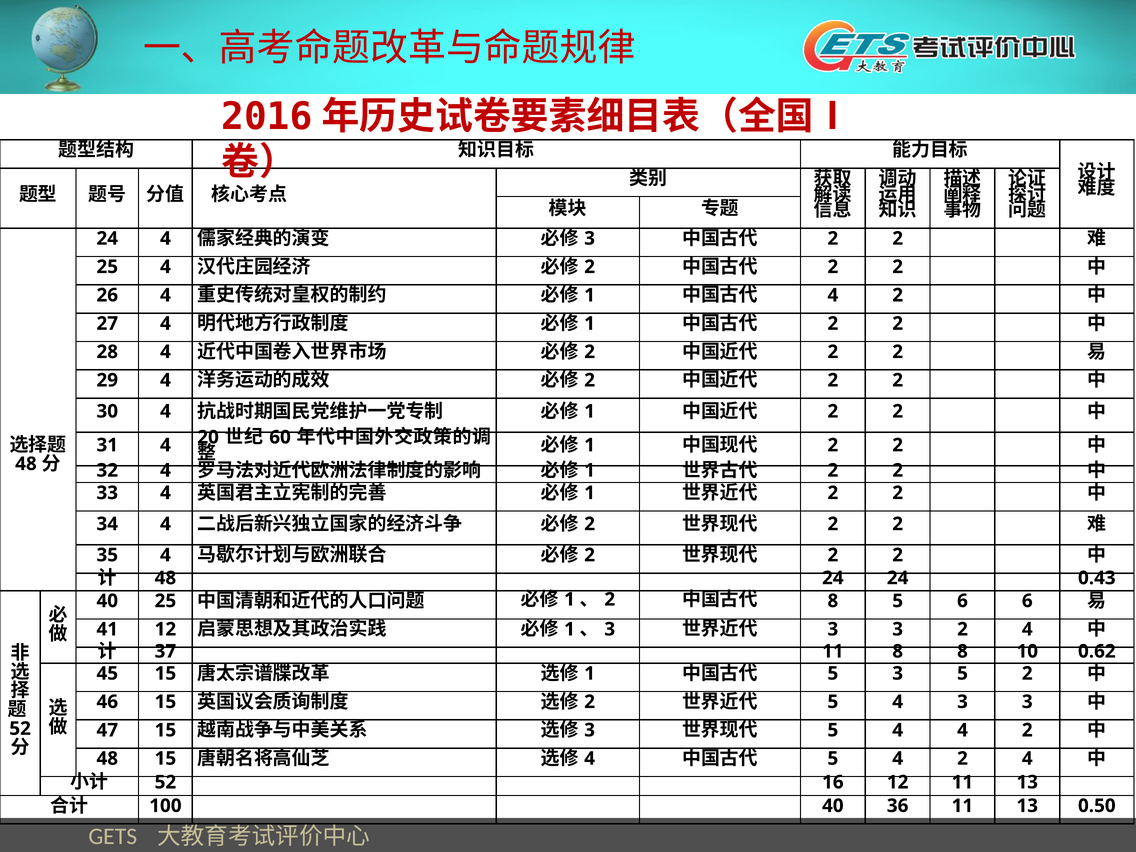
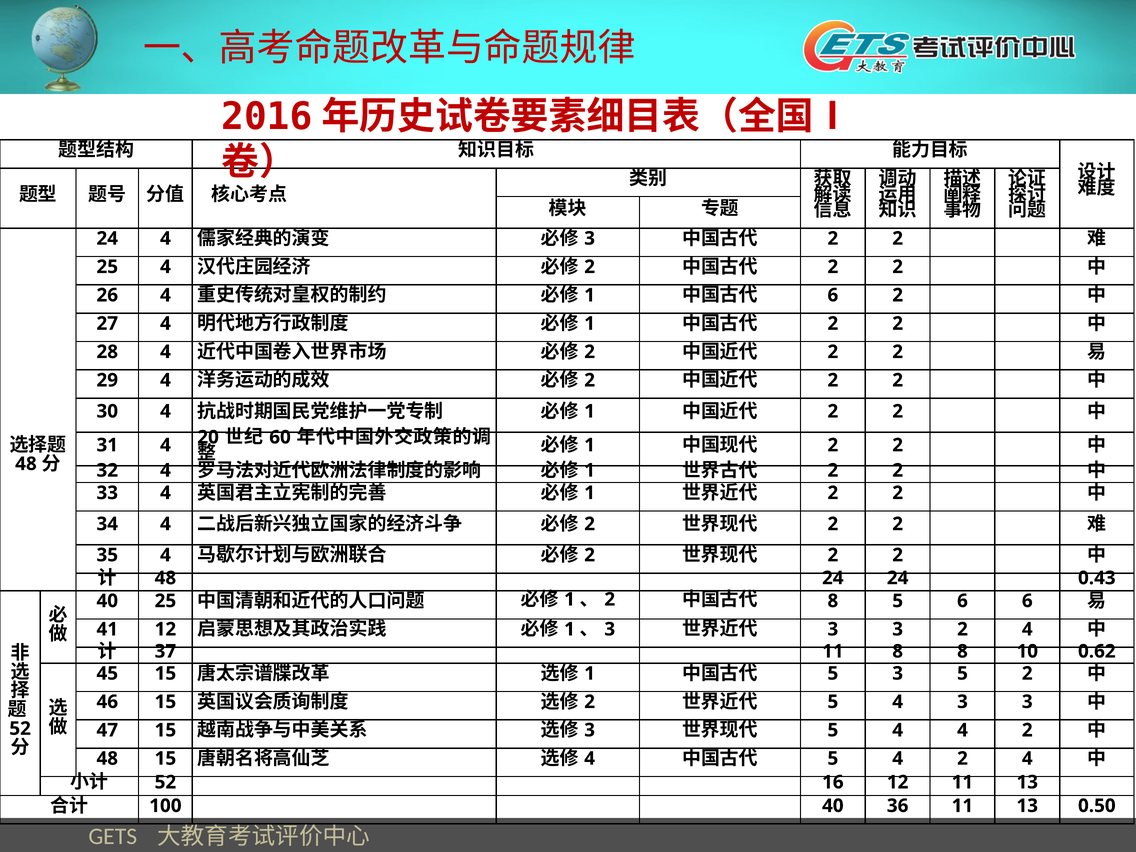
4 at (833, 295): 4 -> 6
